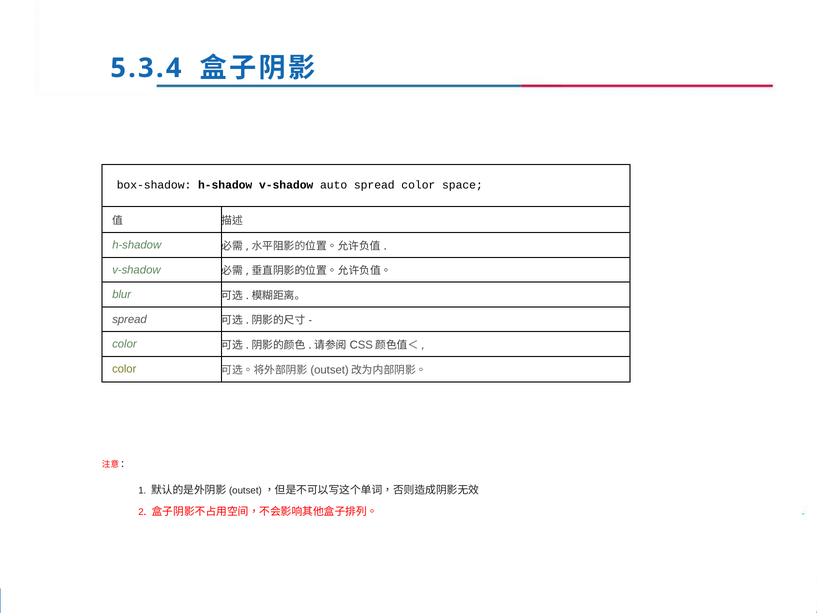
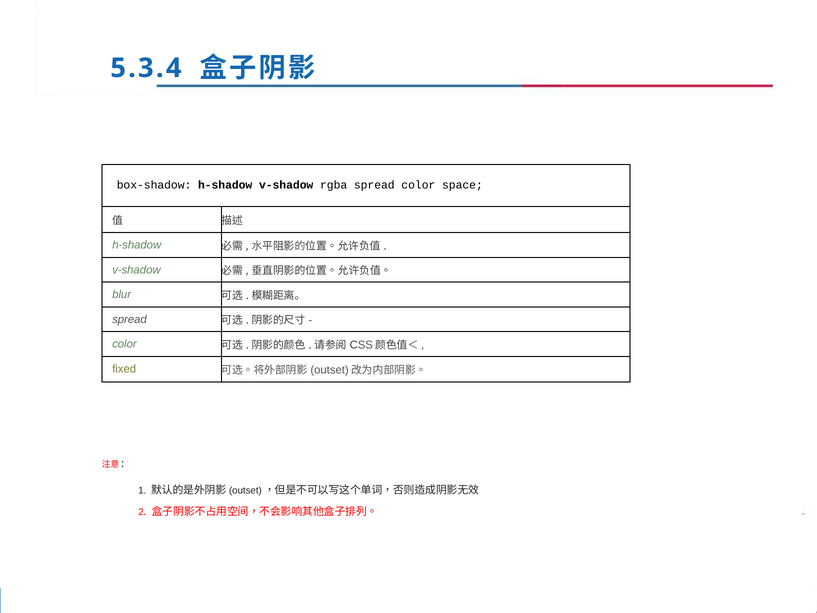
auto: auto -> rgba
color at (124, 369): color -> fixed
